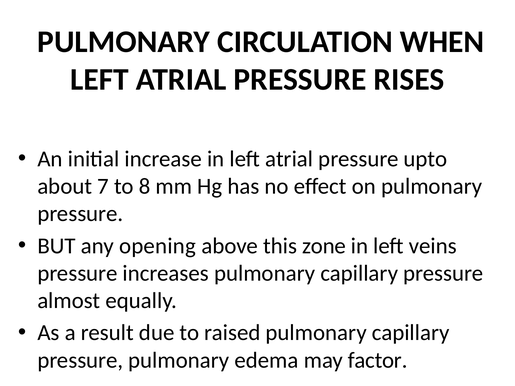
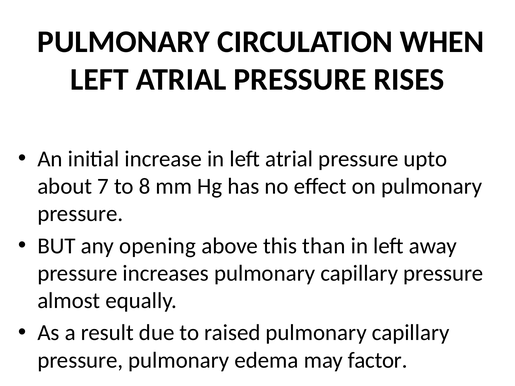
zone: zone -> than
veins: veins -> away
